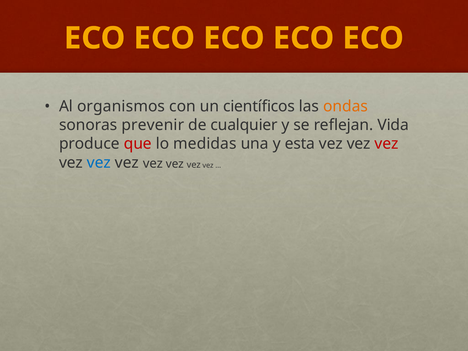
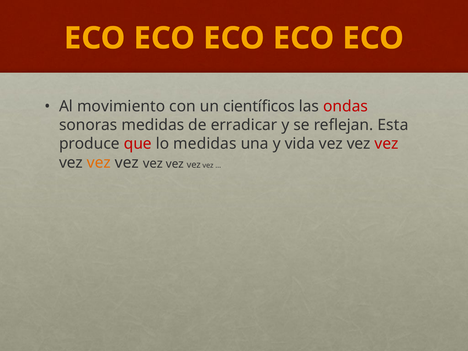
organismos: organismos -> movimiento
ondas colour: orange -> red
sonoras prevenir: prevenir -> medidas
cualquier: cualquier -> erradicar
Vida: Vida -> Esta
esta: esta -> vida
vez at (99, 163) colour: blue -> orange
